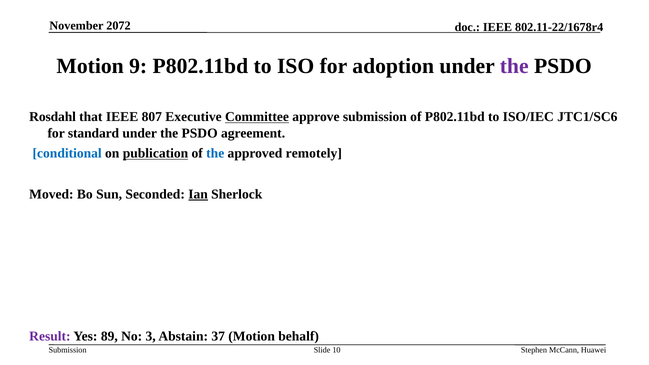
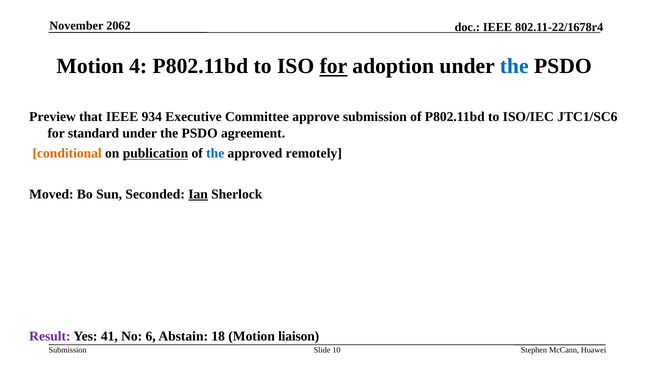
2072: 2072 -> 2062
9: 9 -> 4
for at (333, 66) underline: none -> present
the at (514, 66) colour: purple -> blue
Rosdahl: Rosdahl -> Preview
807: 807 -> 934
Committee underline: present -> none
conditional colour: blue -> orange
89: 89 -> 41
3: 3 -> 6
37: 37 -> 18
behalf: behalf -> liaison
